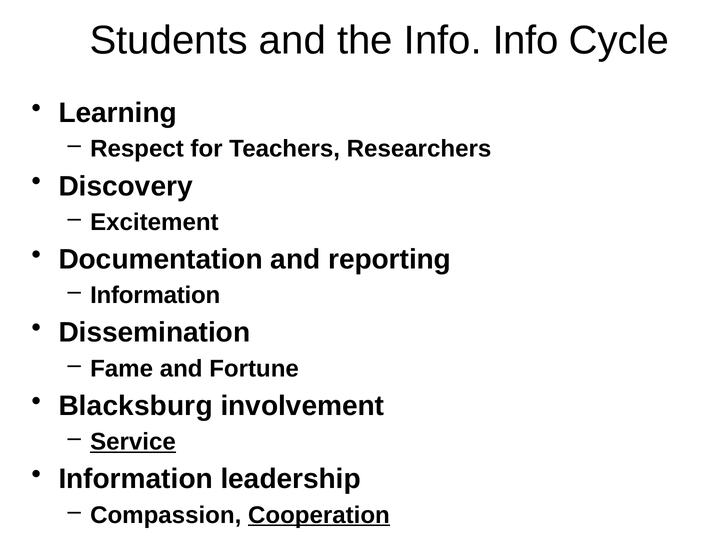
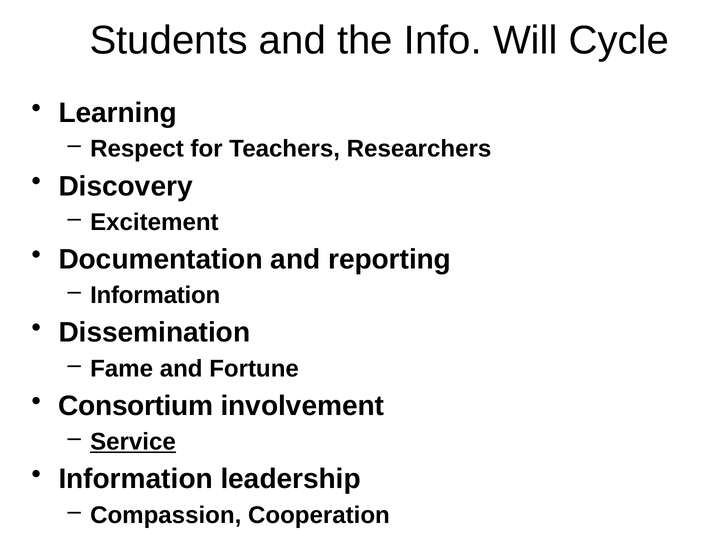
Info Info: Info -> Will
Blacksburg: Blacksburg -> Consortium
Cooperation underline: present -> none
